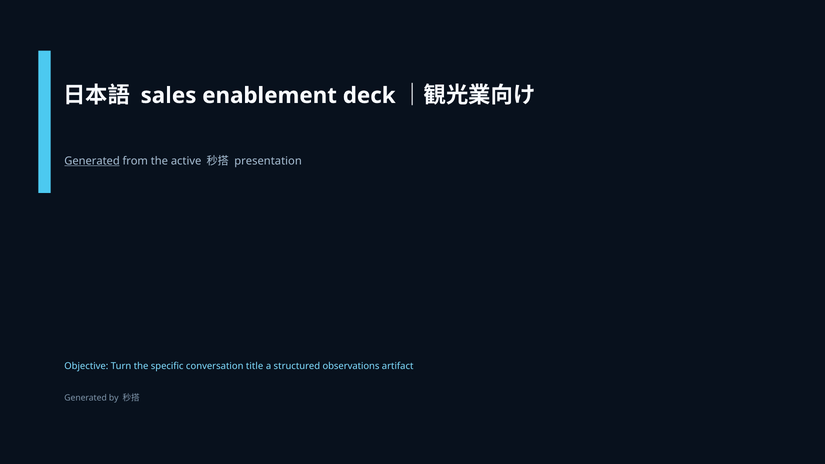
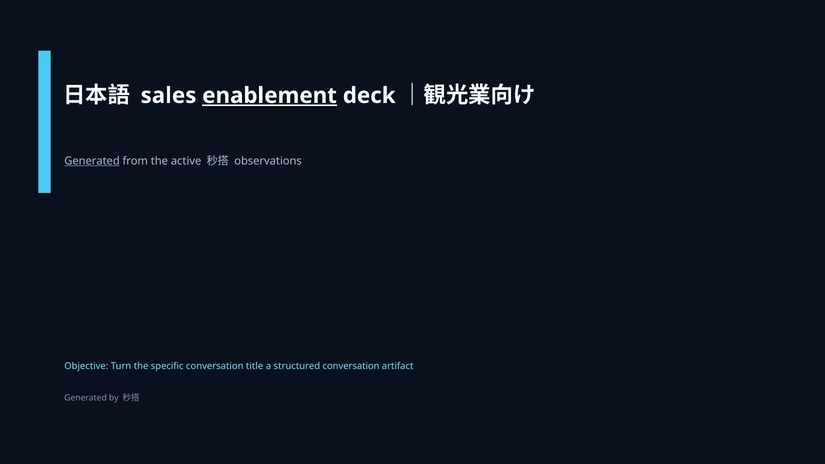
enablement underline: none -> present
presentation: presentation -> observations
structured observations: observations -> conversation
